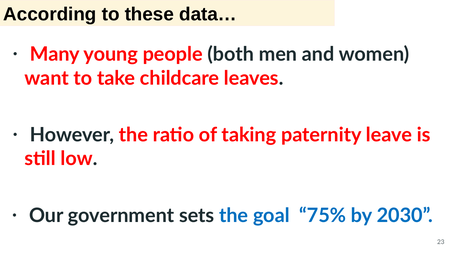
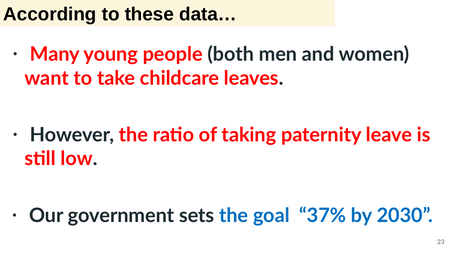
75%: 75% -> 37%
